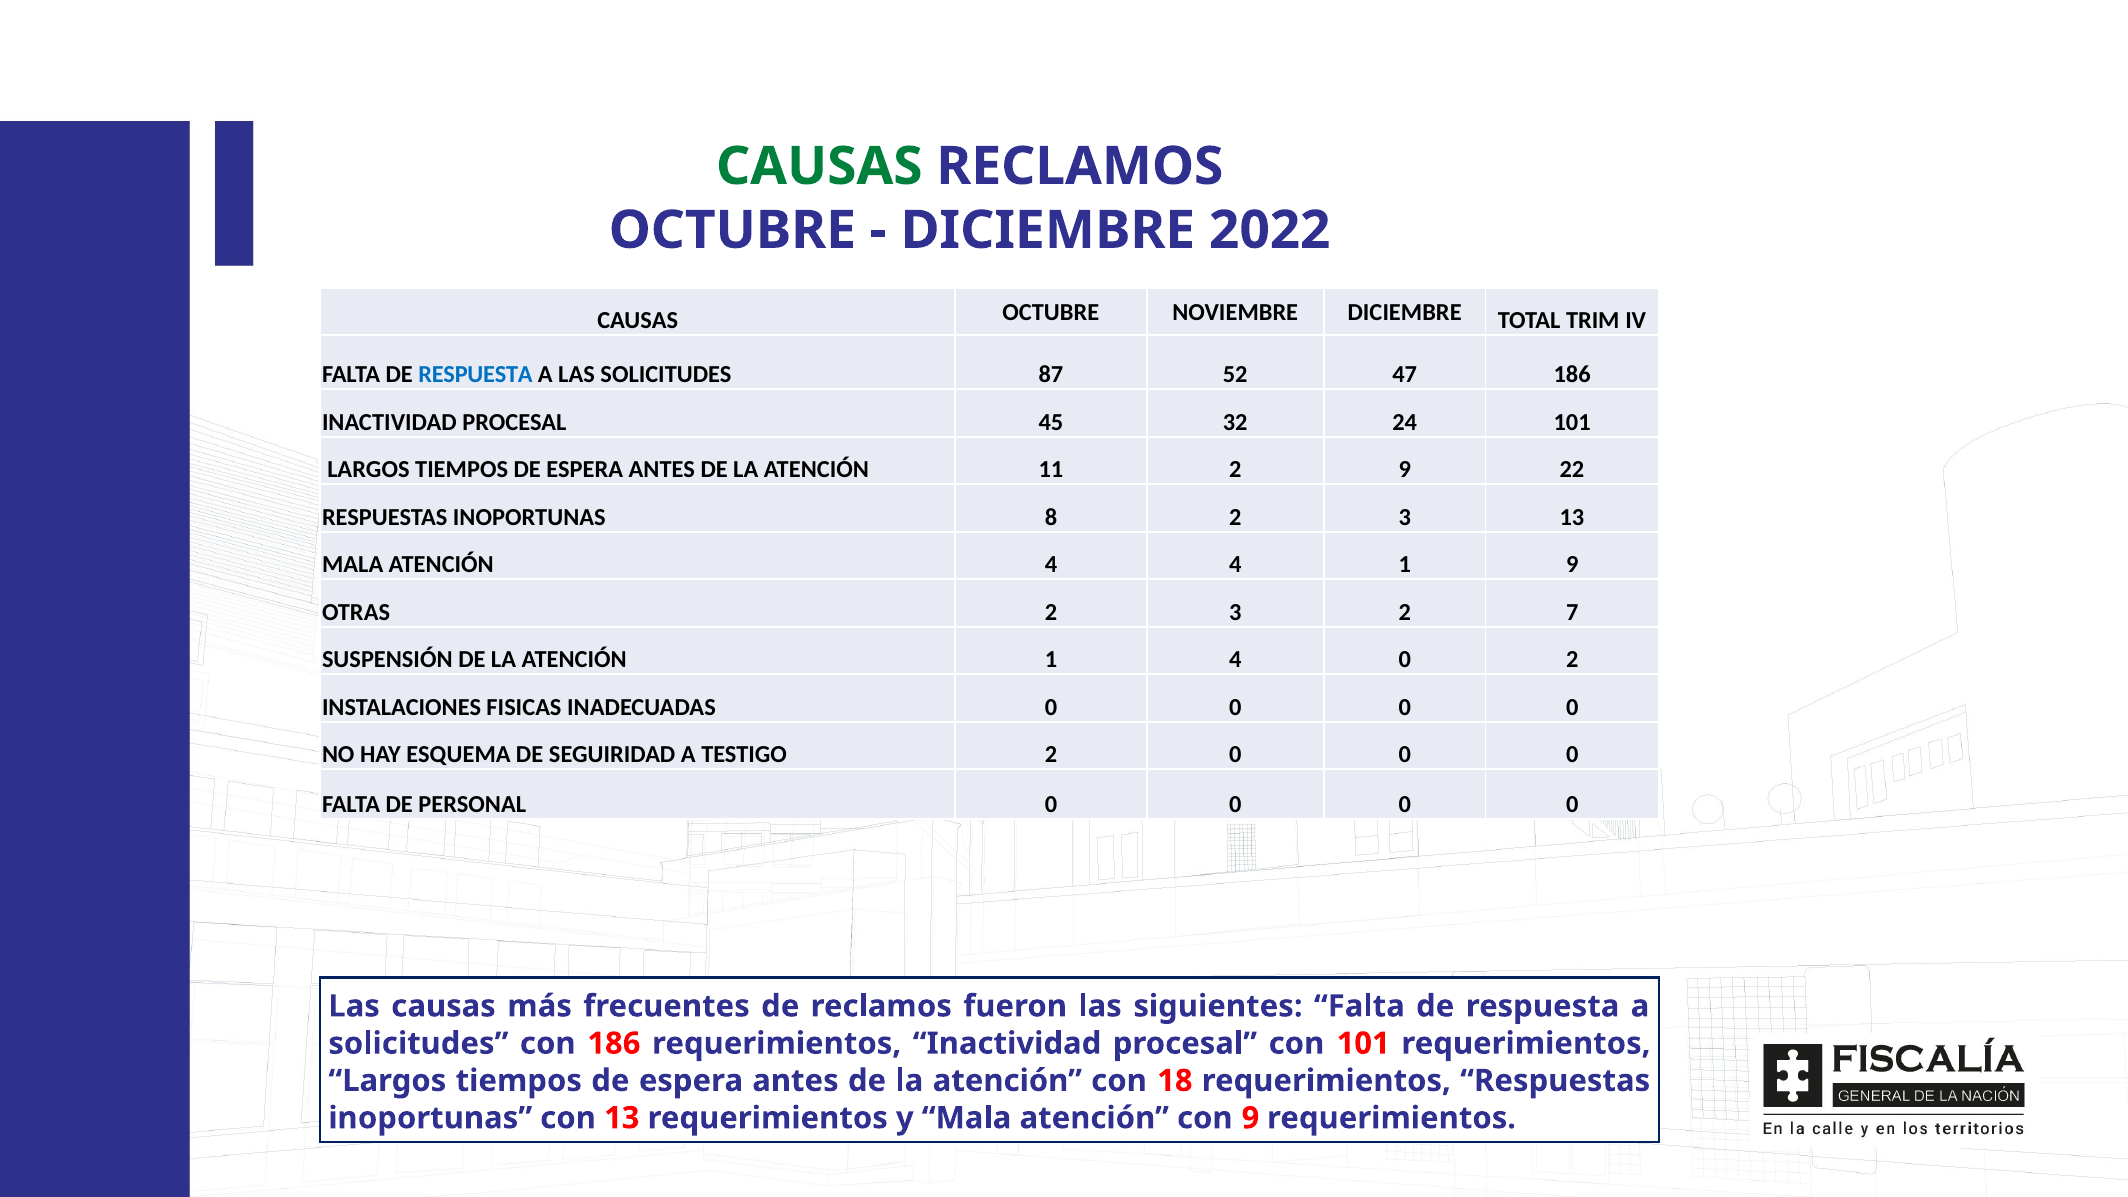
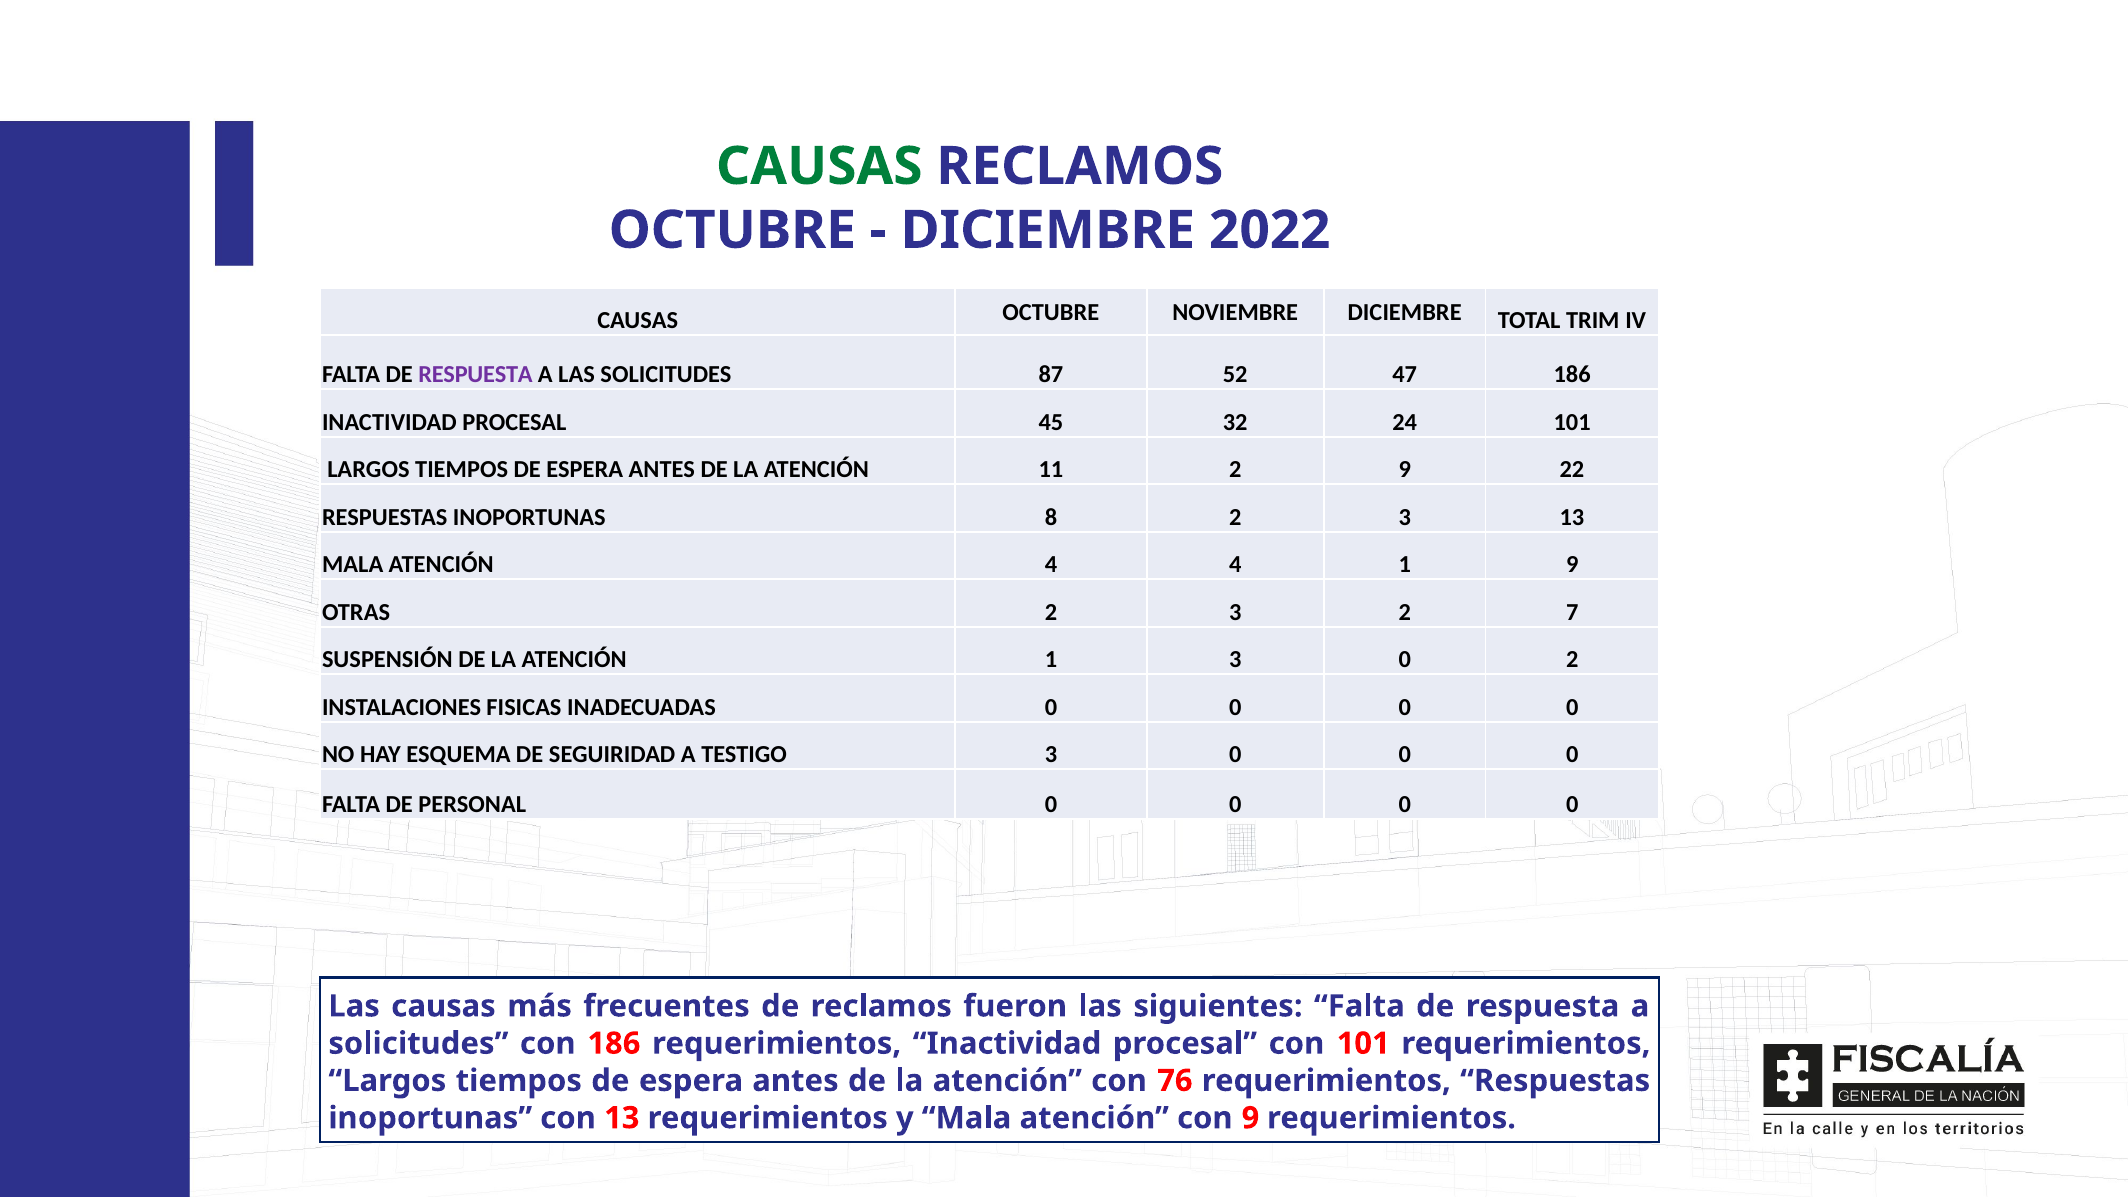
RESPUESTA at (476, 375) colour: blue -> purple
1 4: 4 -> 3
TESTIGO 2: 2 -> 3
18: 18 -> 76
